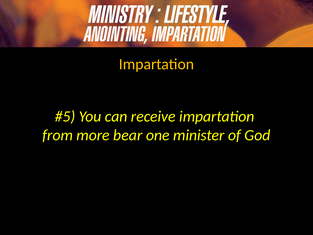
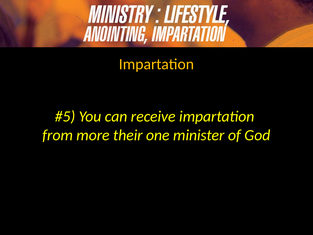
bear: bear -> their
